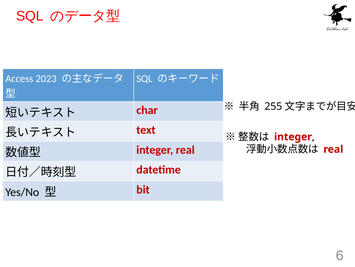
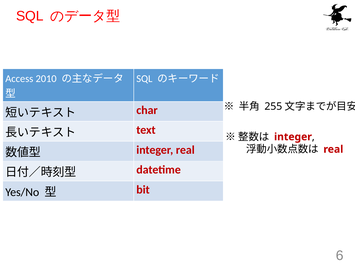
2023: 2023 -> 2010
